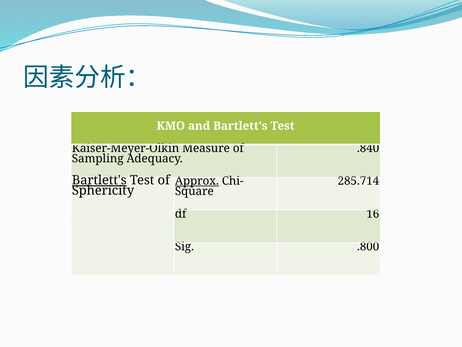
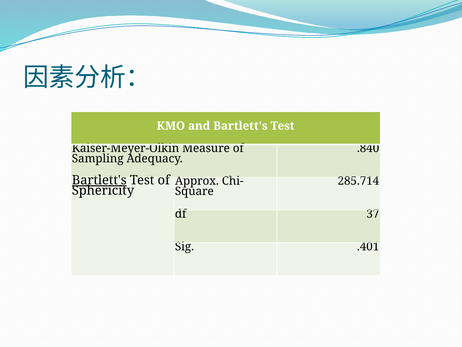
Approx underline: present -> none
16: 16 -> 37
.800: .800 -> .401
